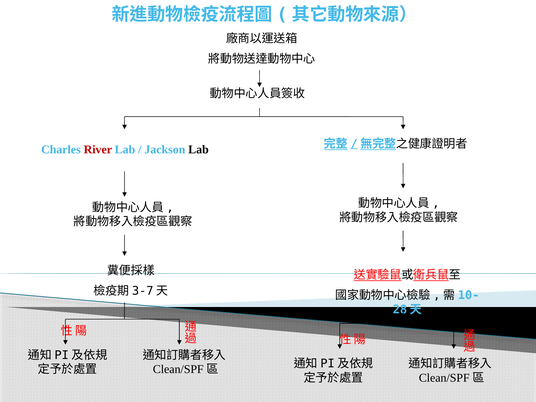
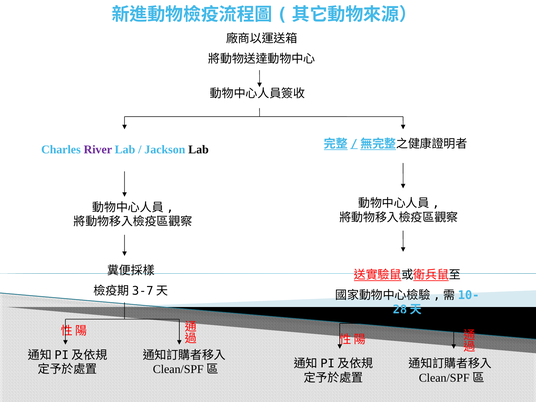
River colour: red -> purple
